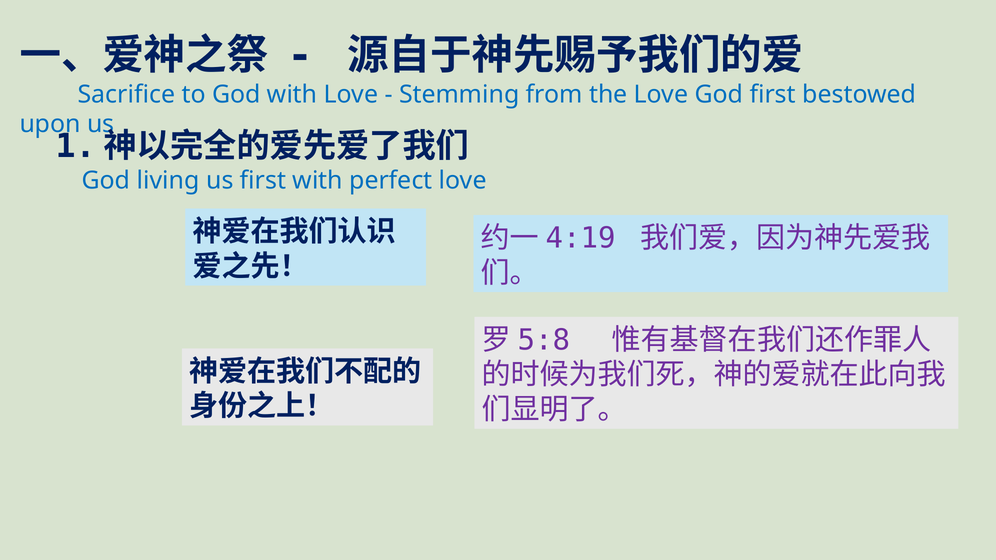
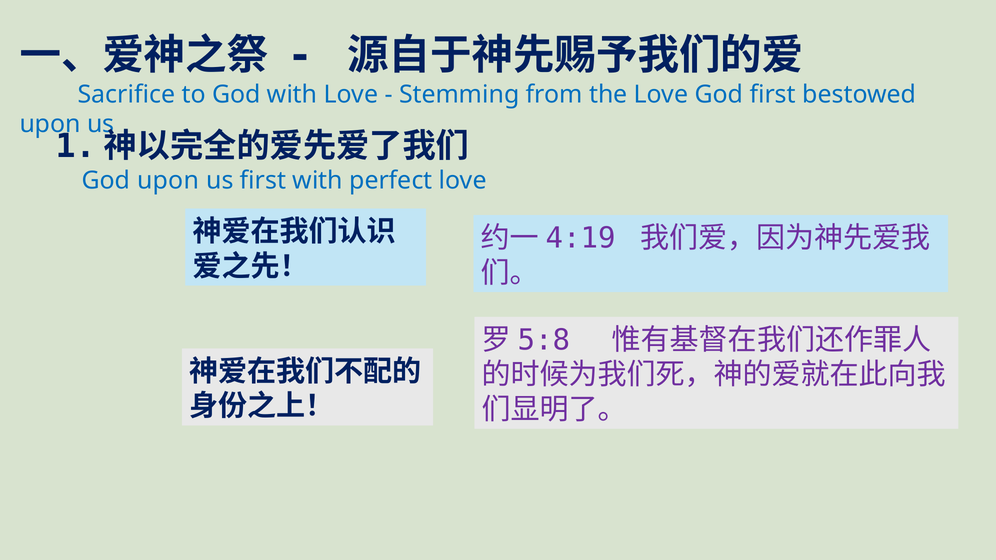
God living: living -> upon
